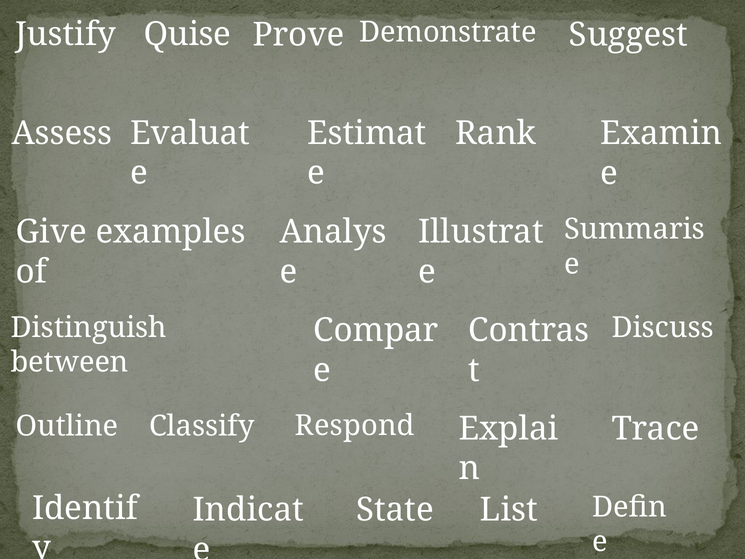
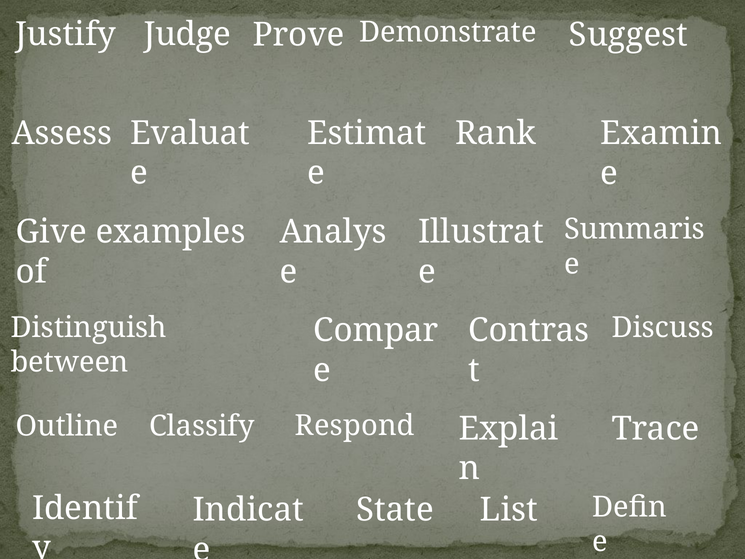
Quise: Quise -> Judge
